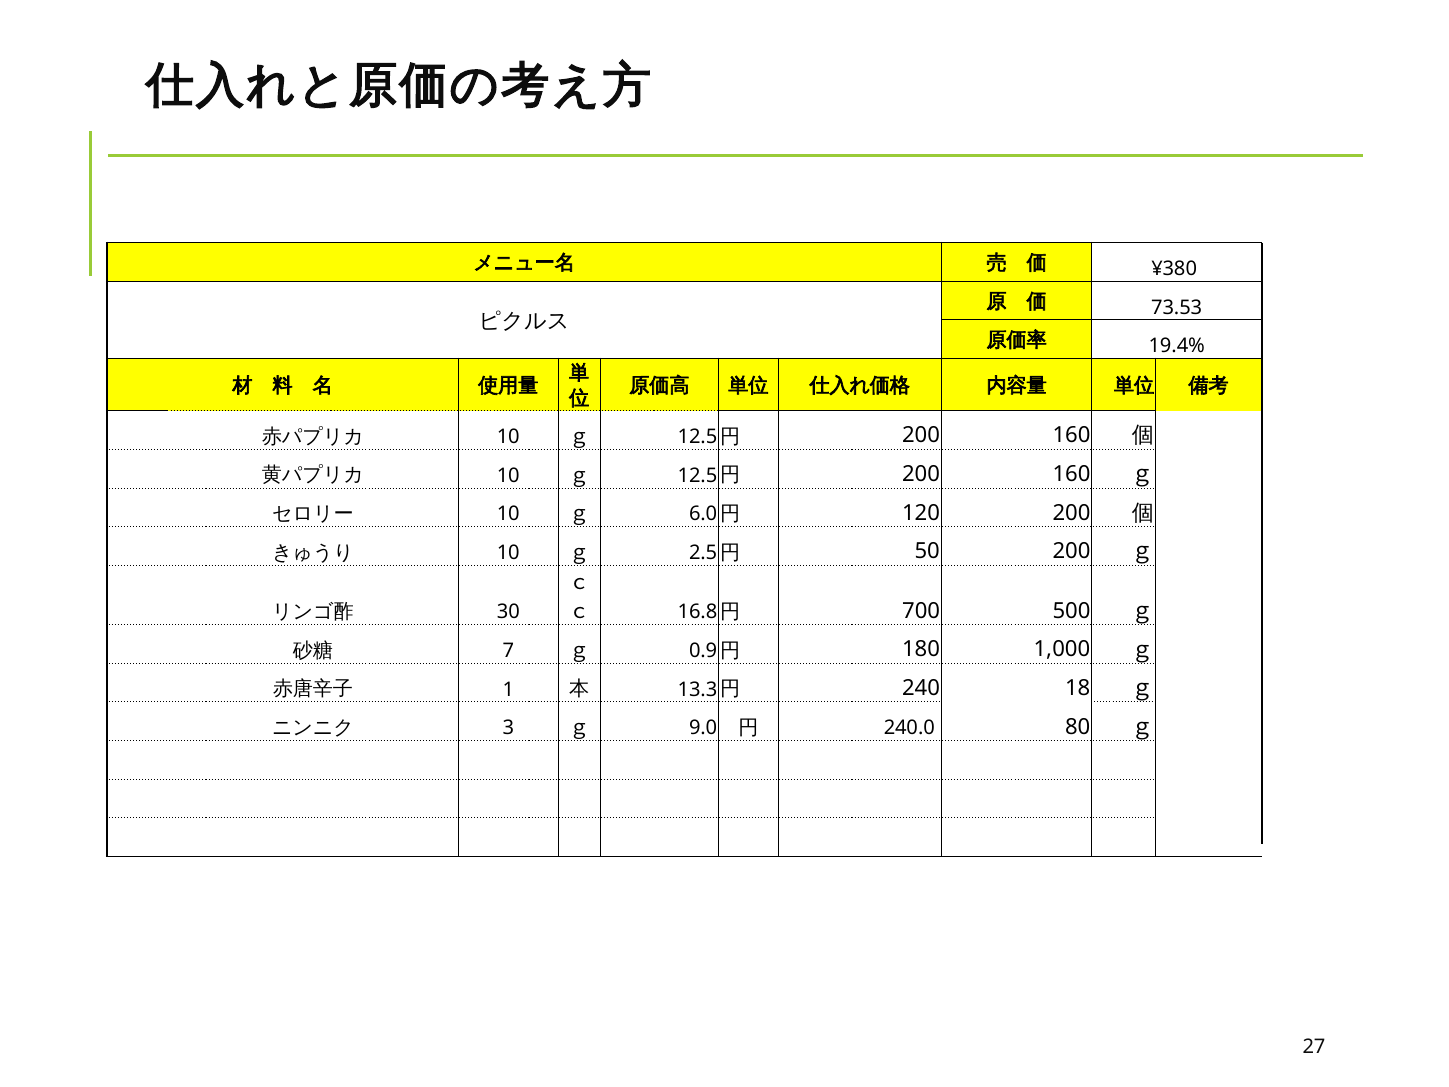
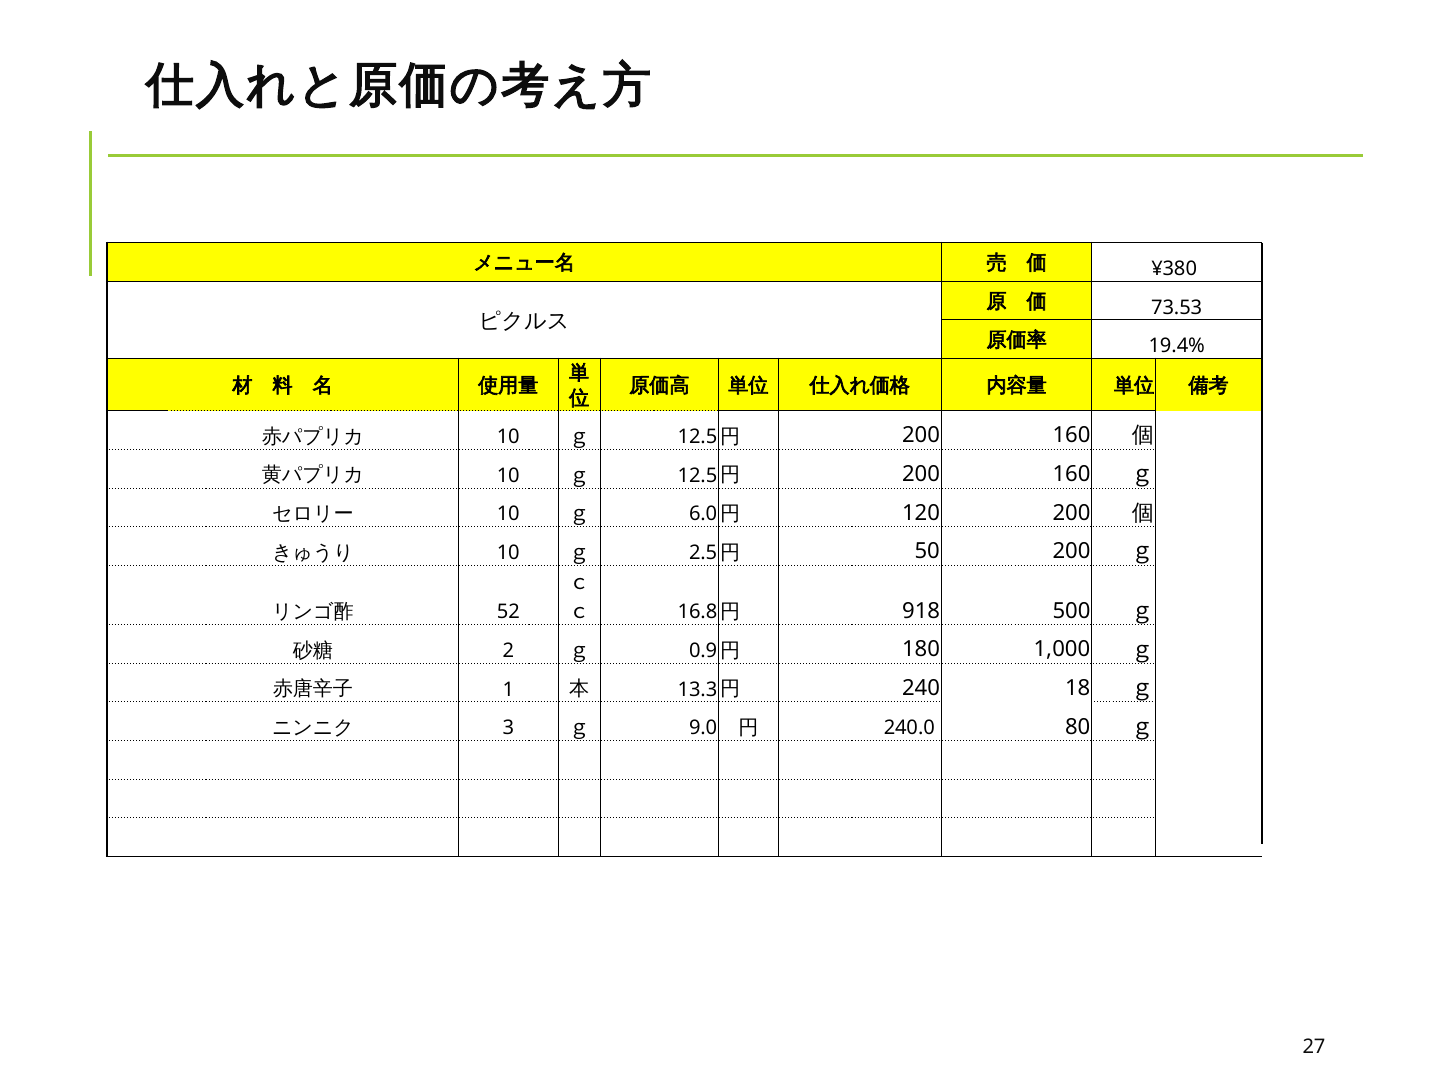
30: 30 -> 52
700: 700 -> 918
7: 7 -> 2
